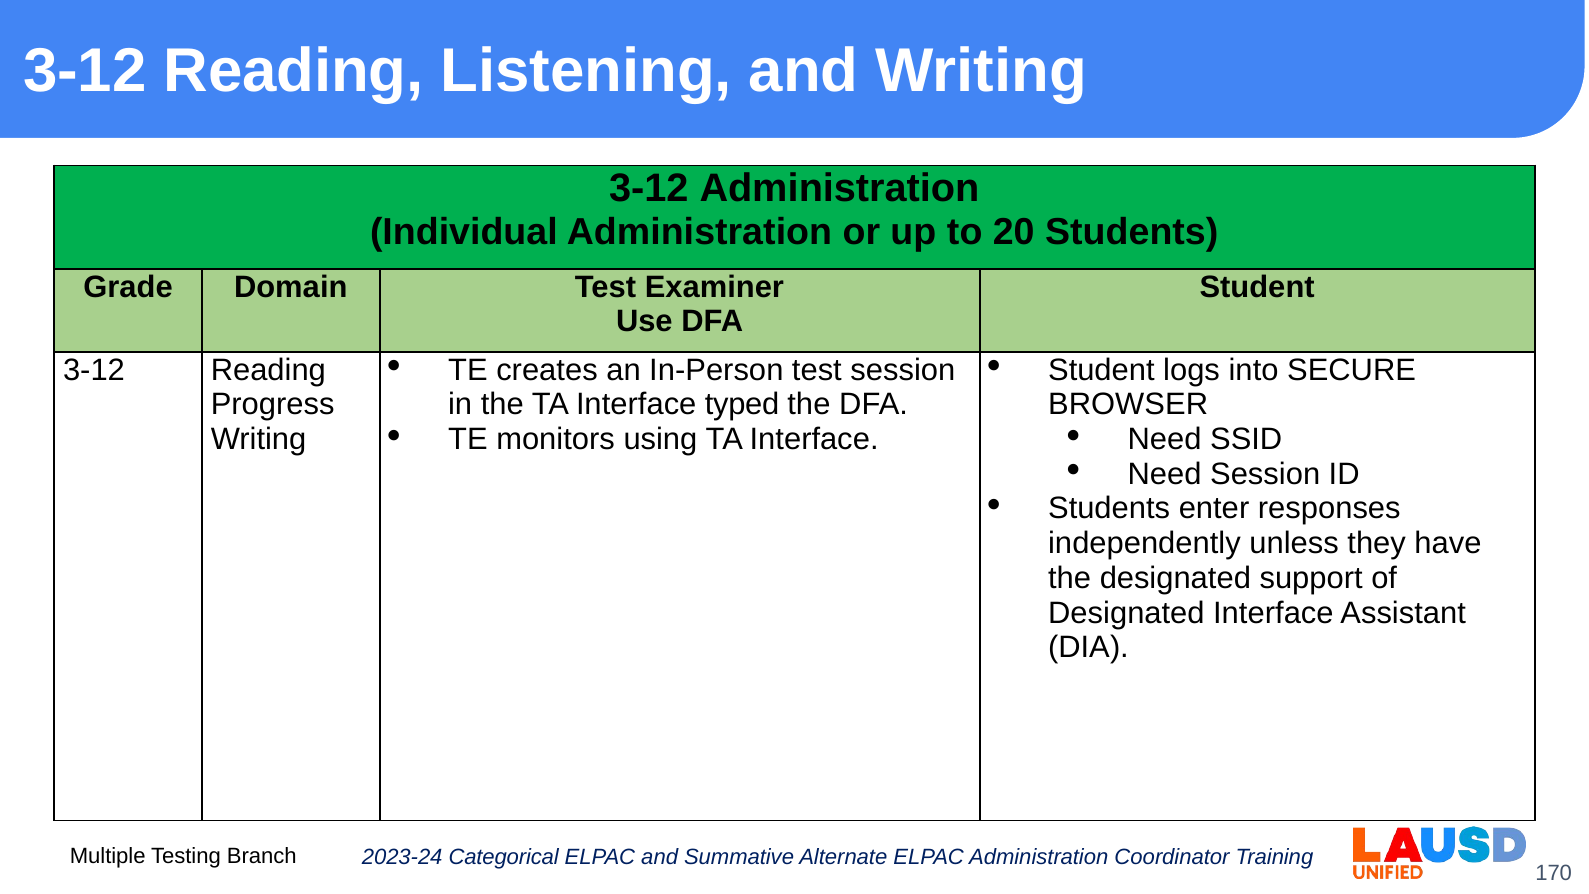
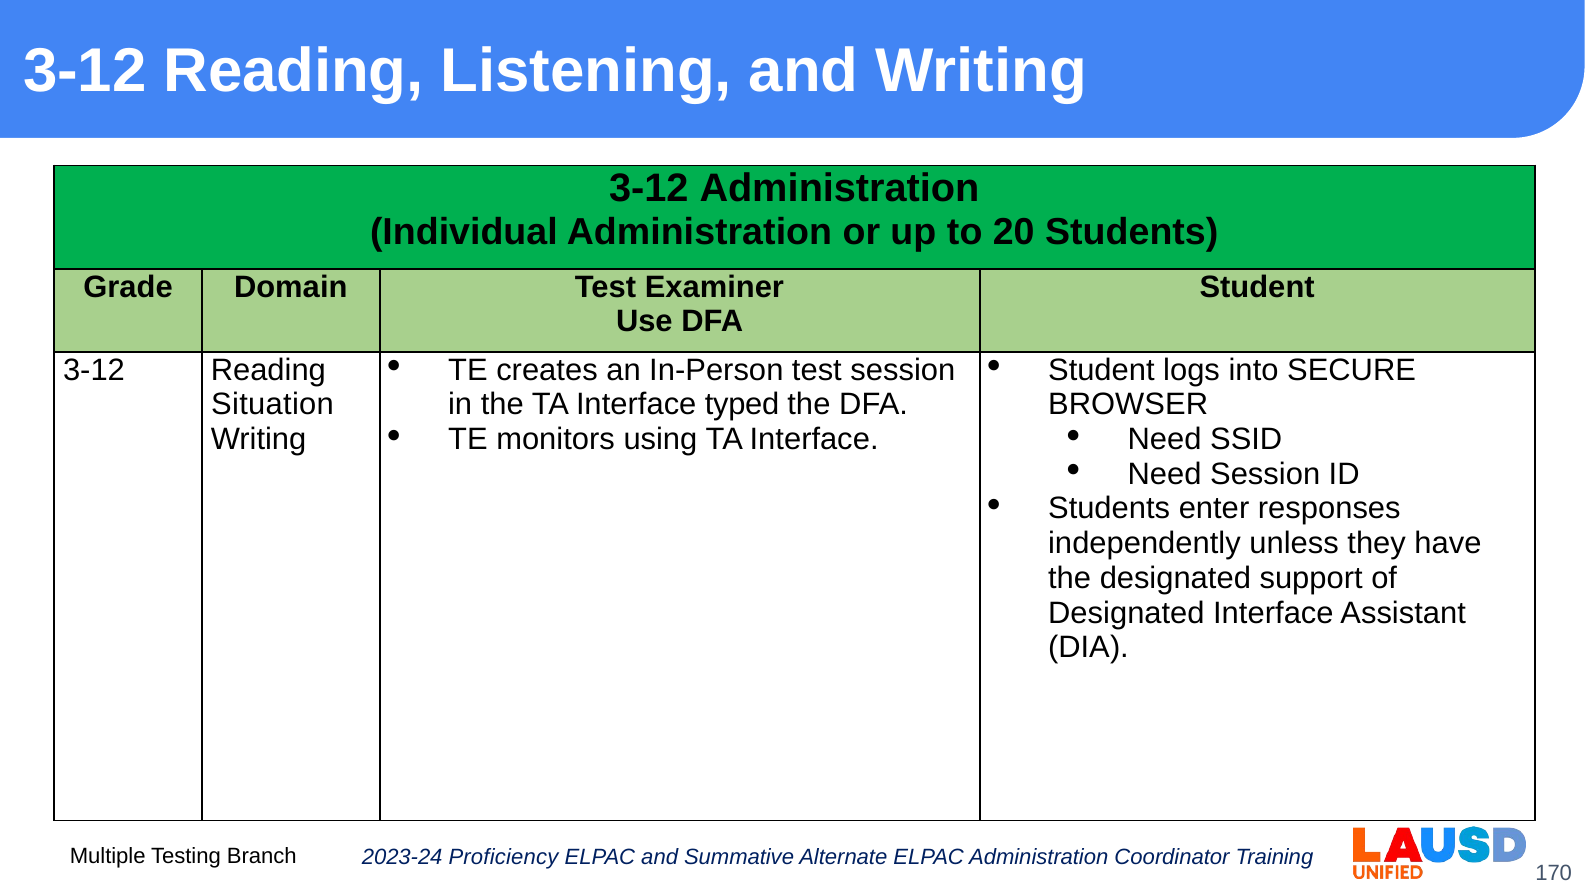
Progress: Progress -> Situation
Categorical: Categorical -> Proficiency
